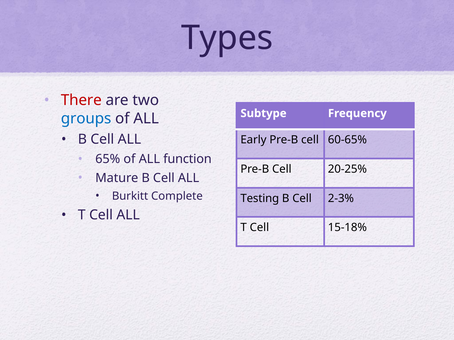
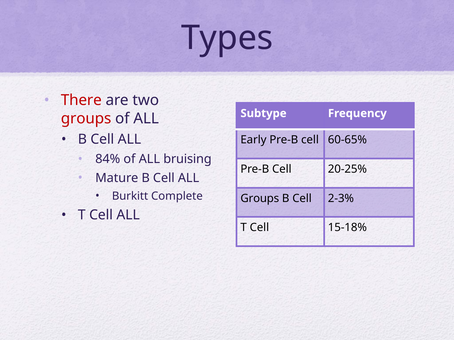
groups at (86, 119) colour: blue -> red
65%: 65% -> 84%
function: function -> bruising
Testing at (260, 199): Testing -> Groups
